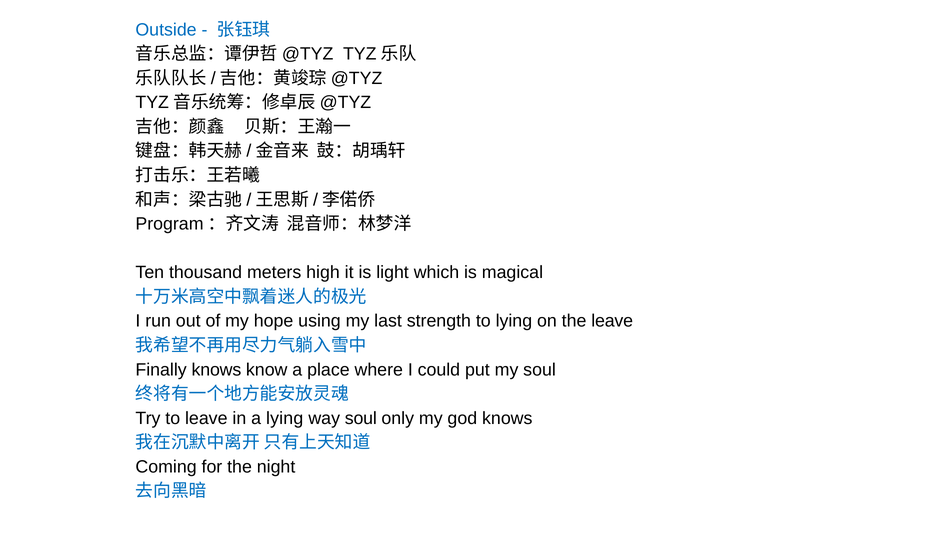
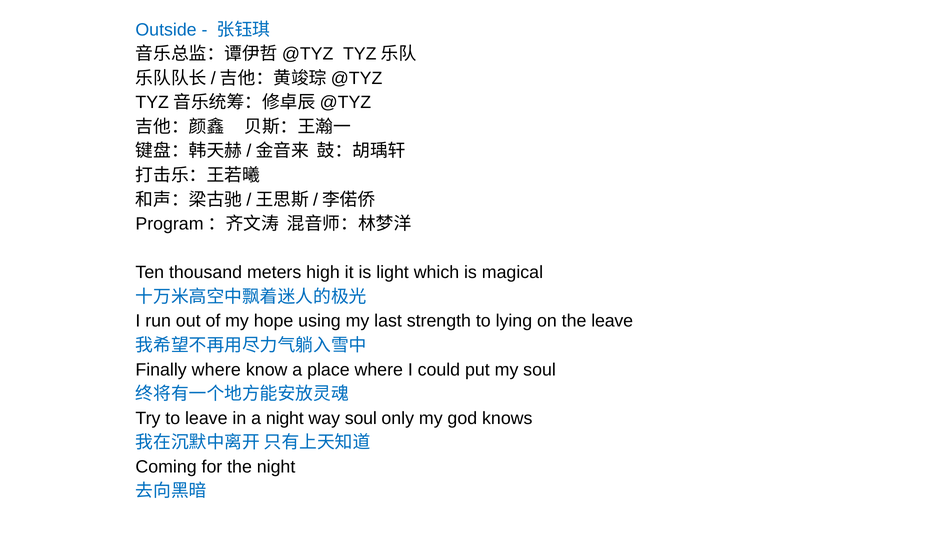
Finally knows: knows -> where
a lying: lying -> night
